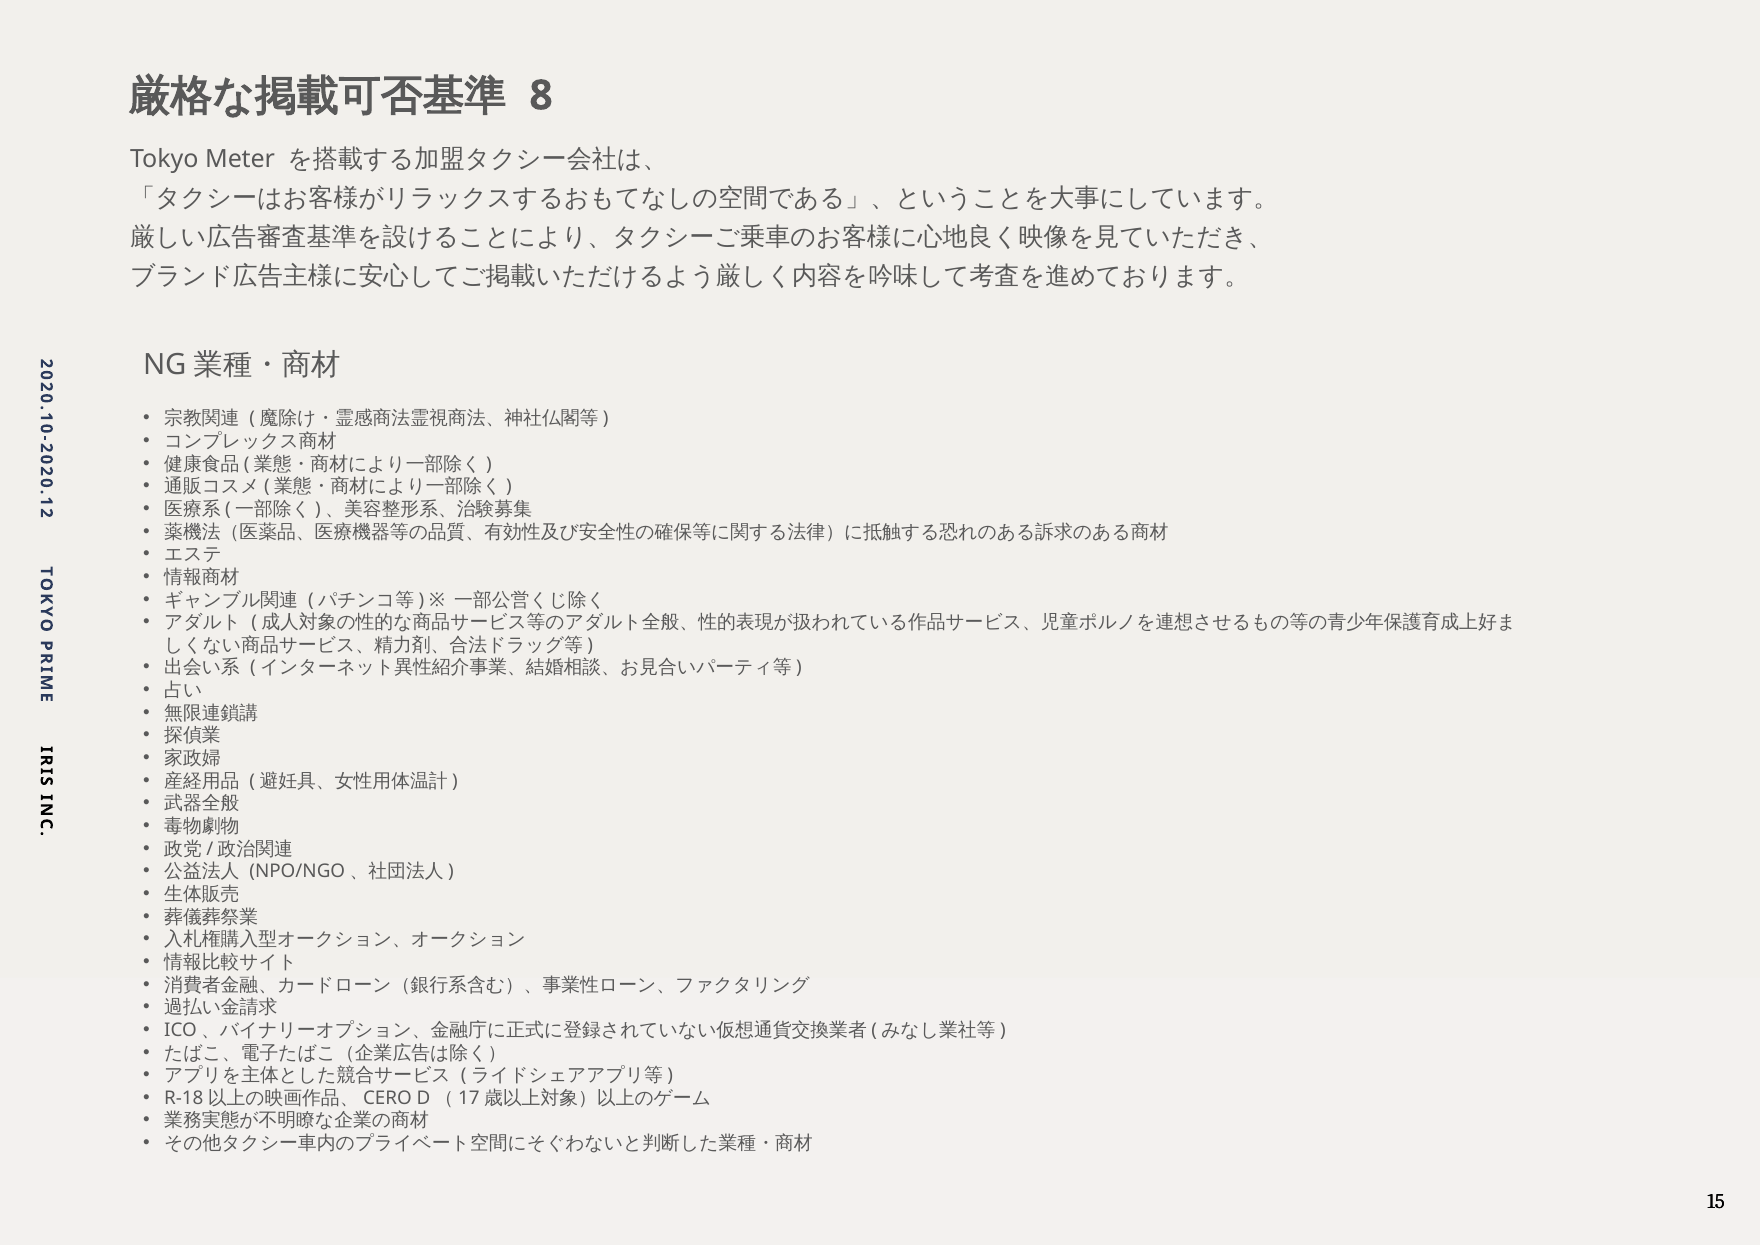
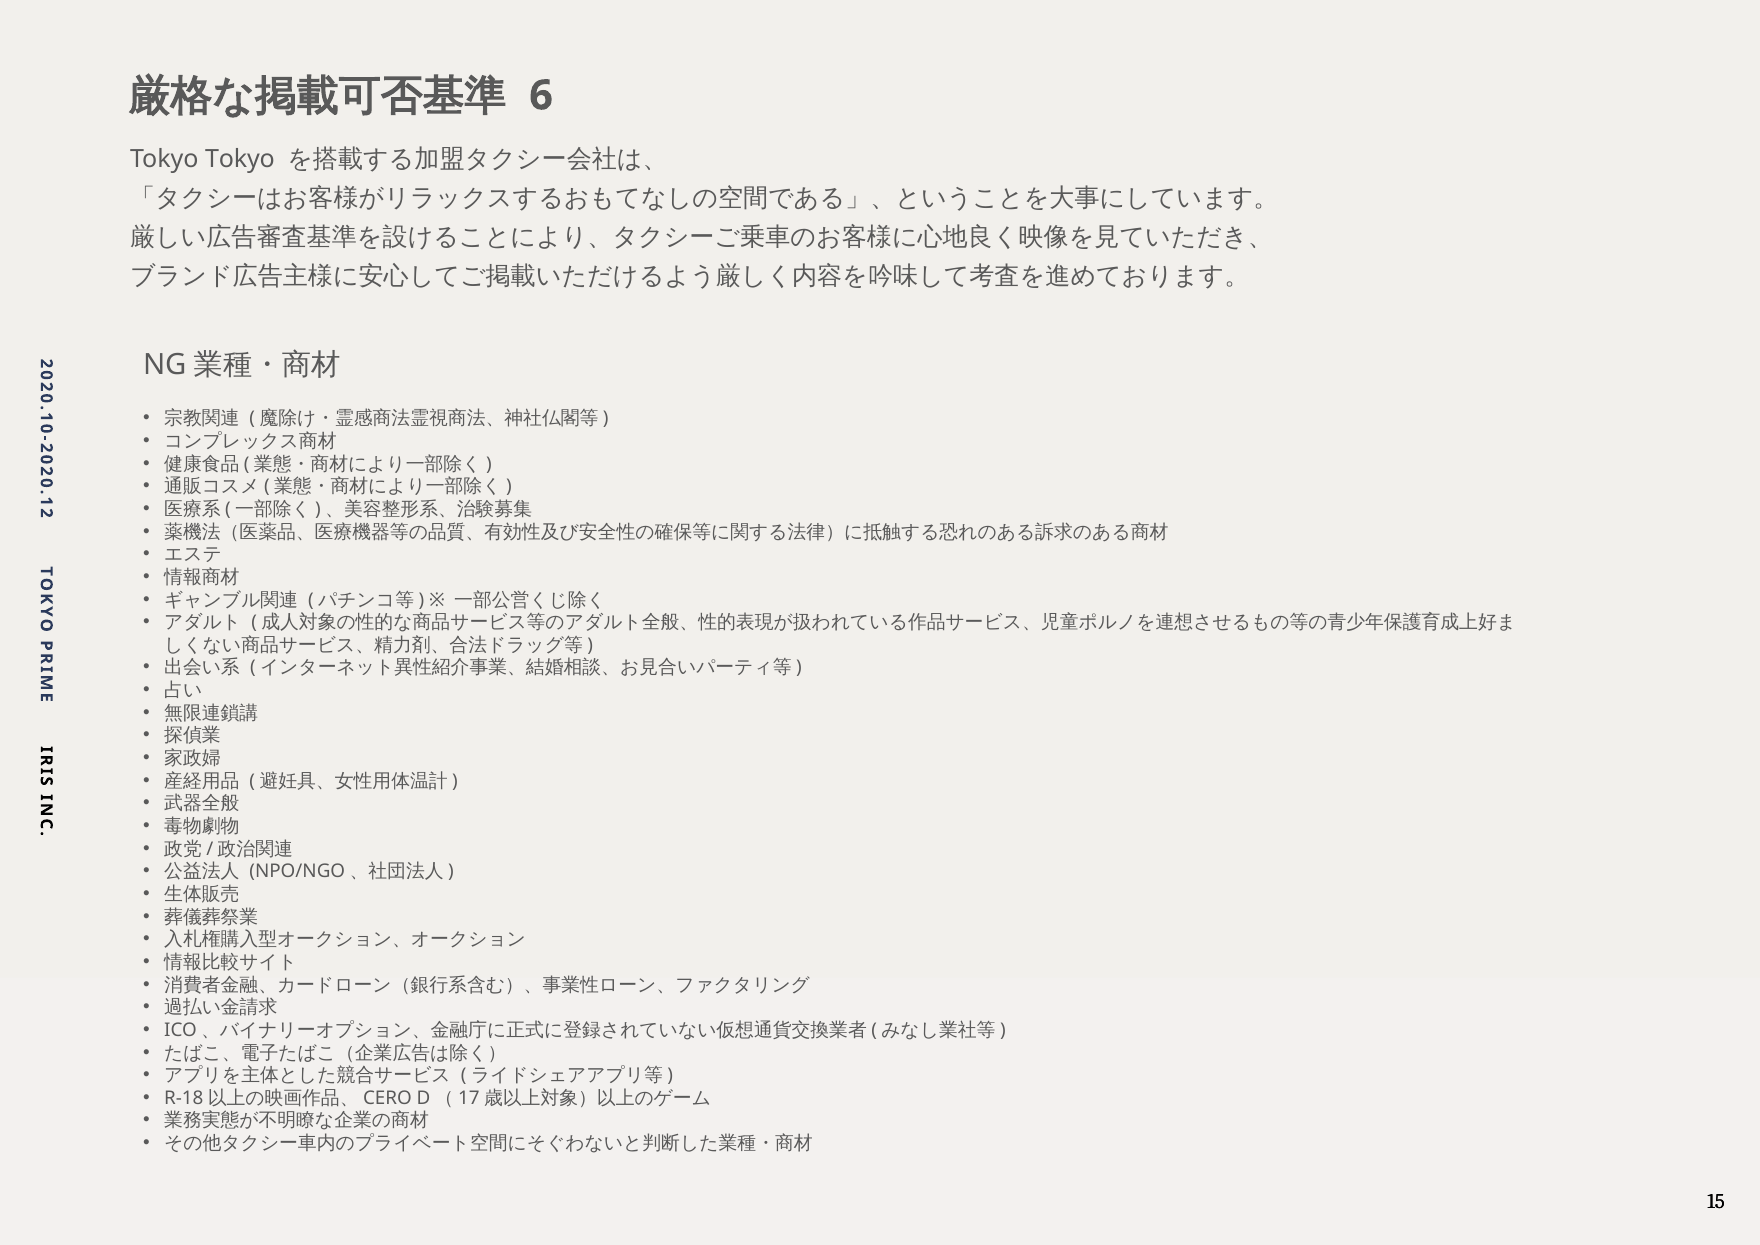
8: 8 -> 6
Tokyo Meter: Meter -> Tokyo
